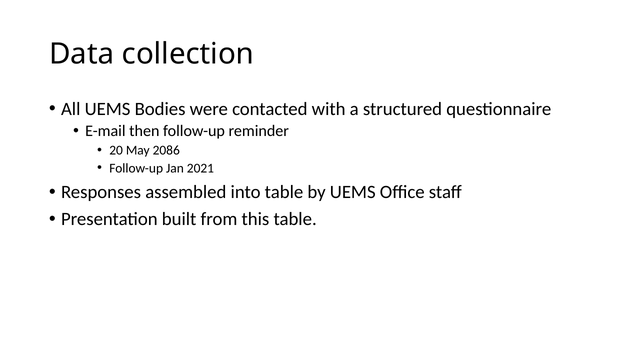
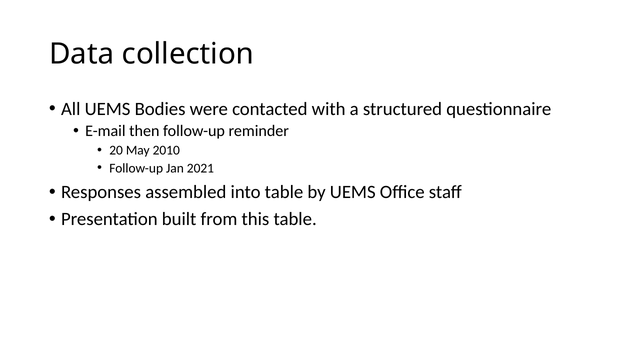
2086: 2086 -> 2010
